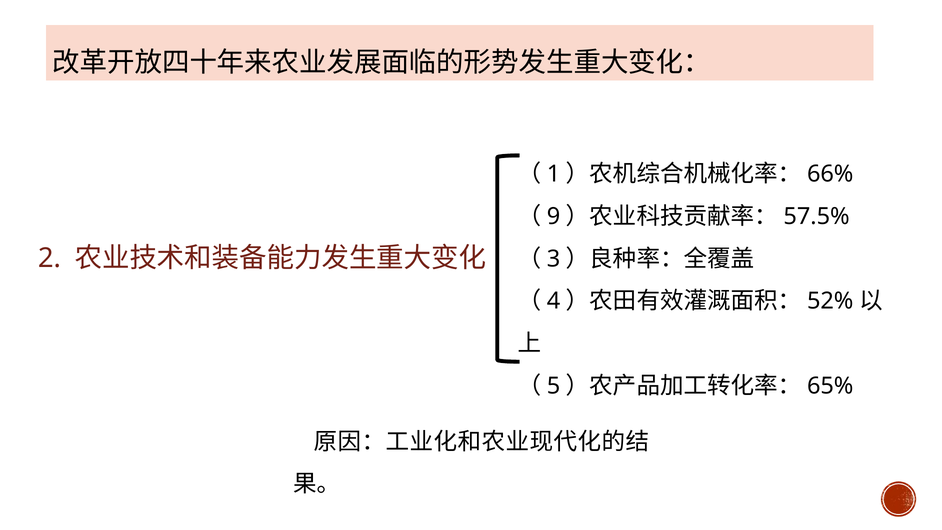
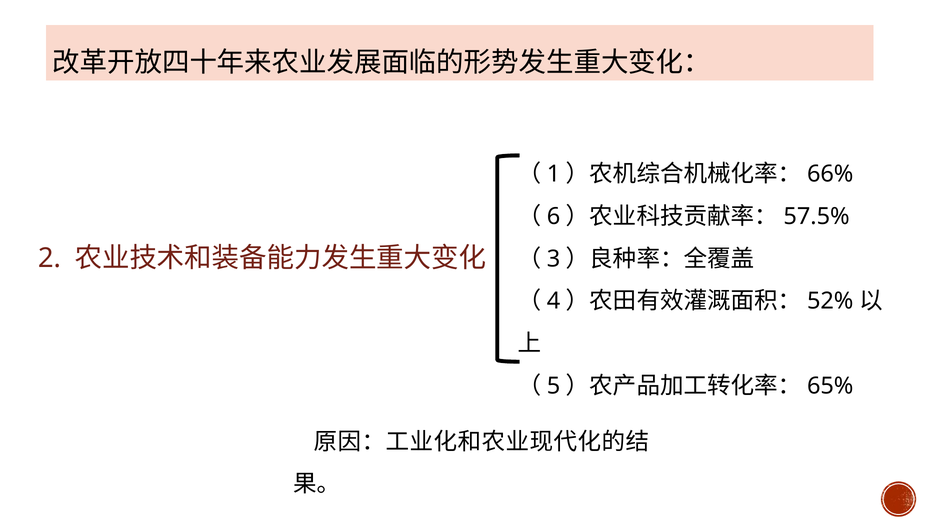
9: 9 -> 6
